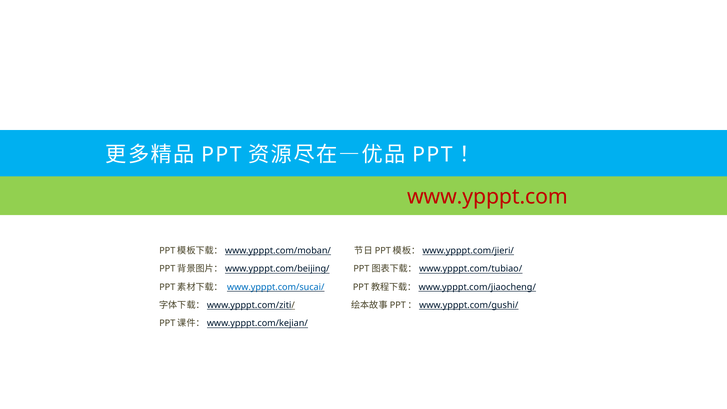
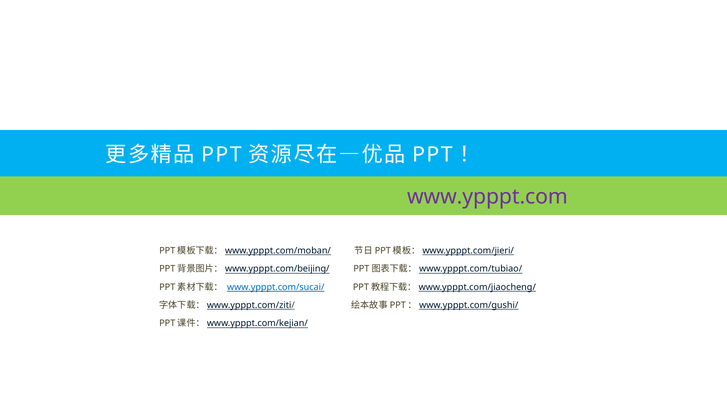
www.ypppt.com colour: red -> purple
